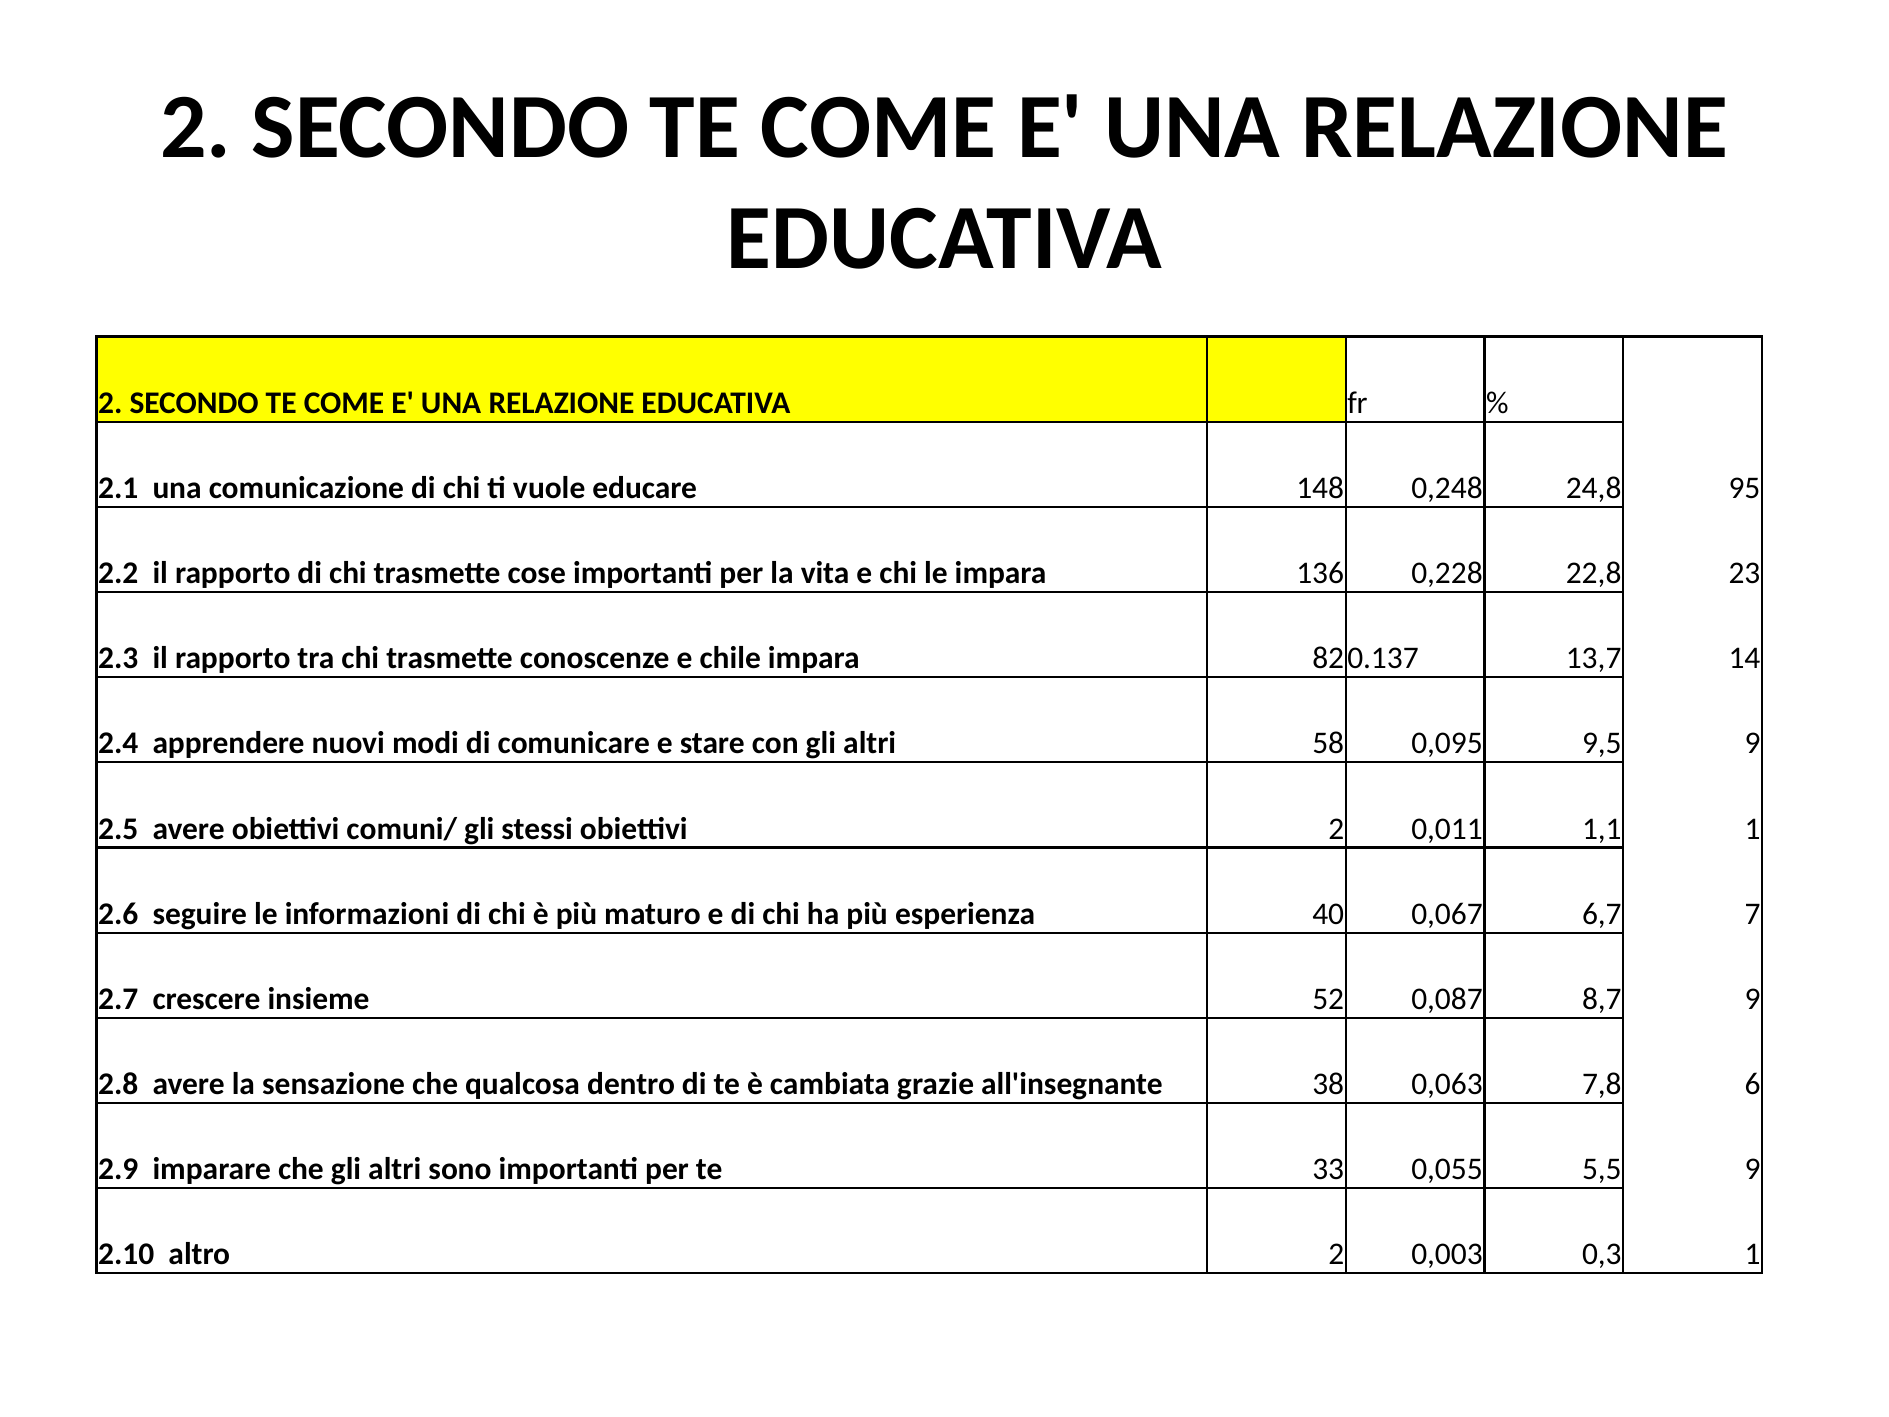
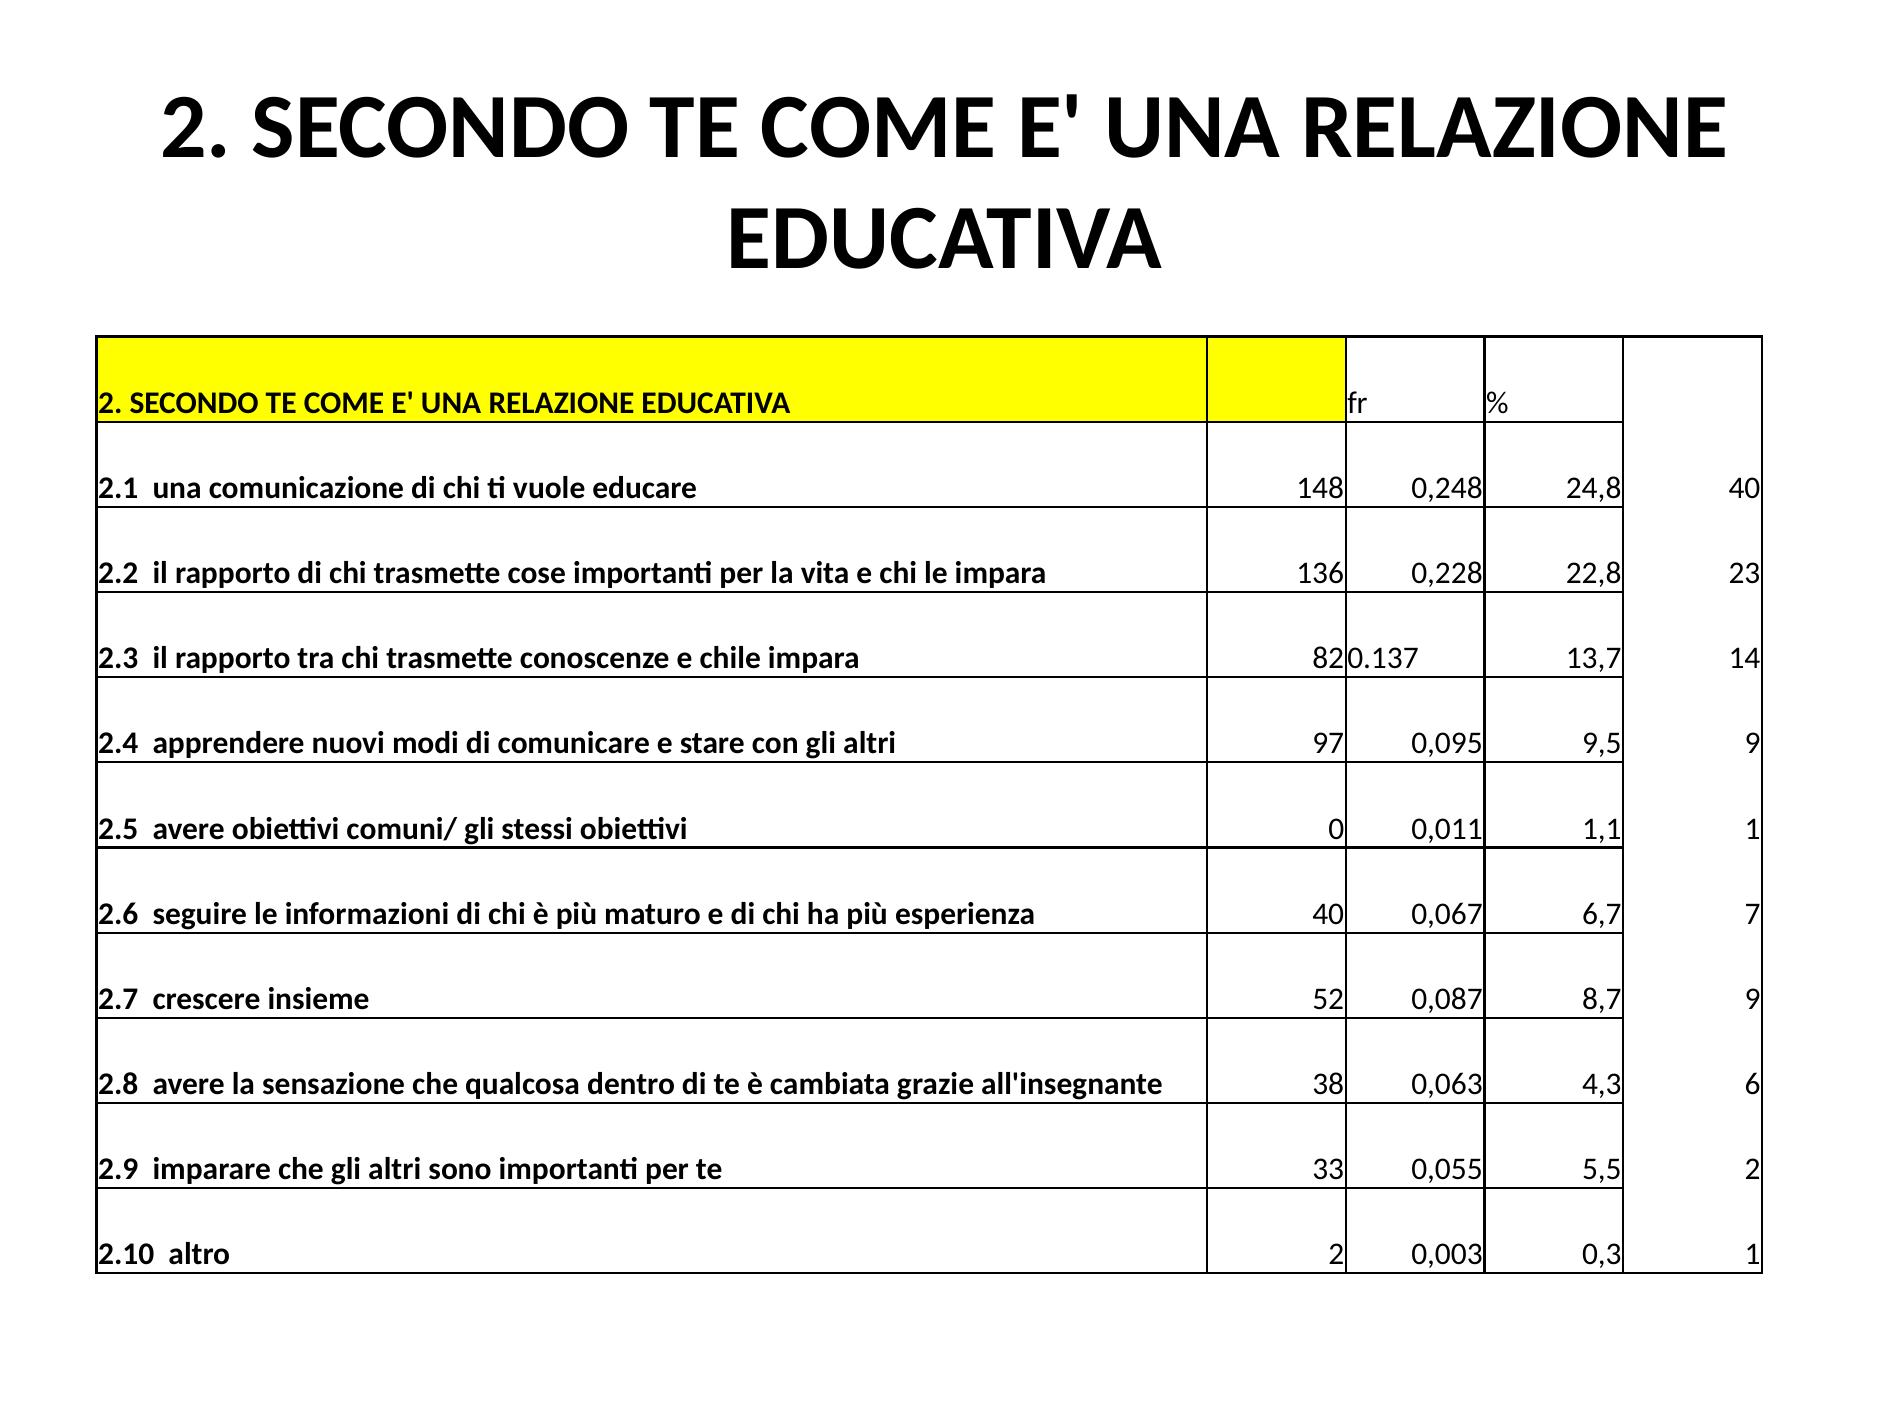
24,8 95: 95 -> 40
58: 58 -> 97
obiettivi 2: 2 -> 0
7,8: 7,8 -> 4,3
5,5 9: 9 -> 2
